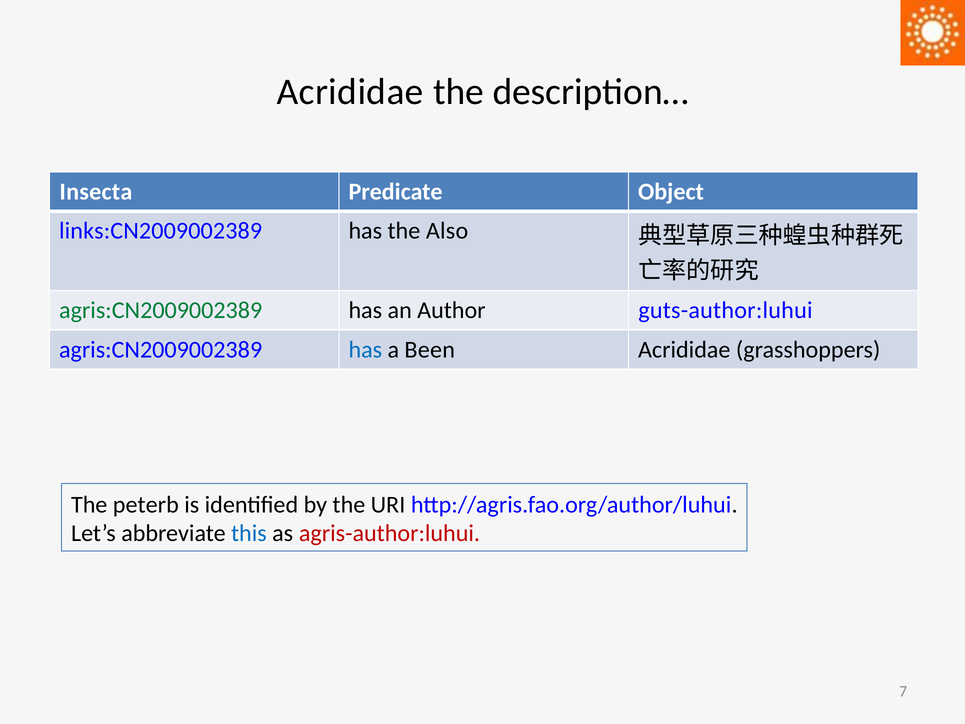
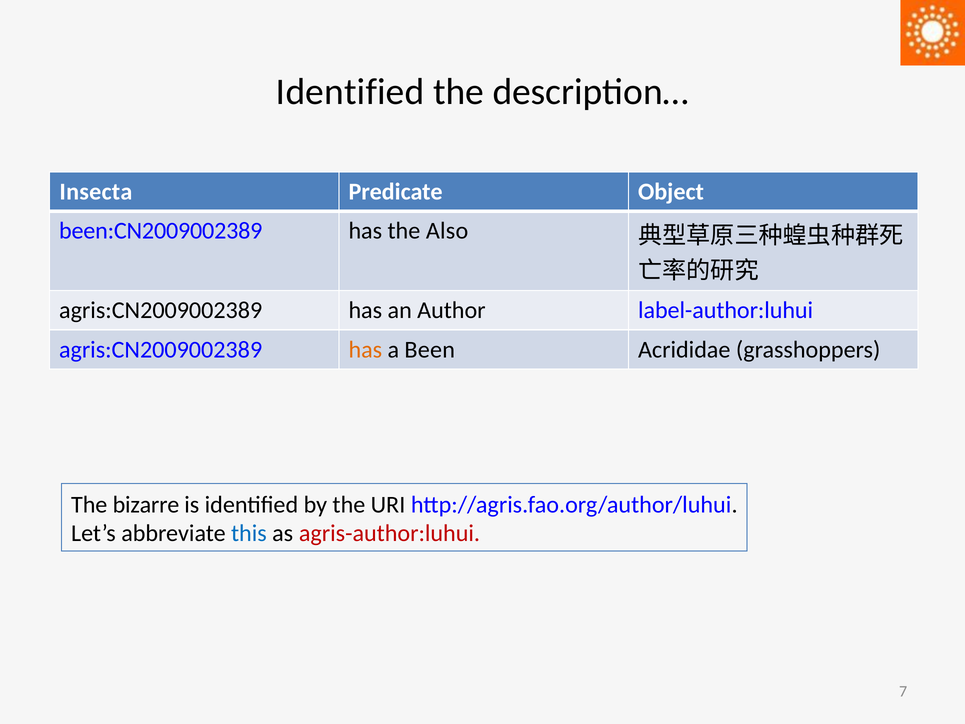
Acrididae at (350, 92): Acrididae -> Identified
links:CN2009002389: links:CN2009002389 -> been:CN2009002389
agris:CN2009002389 at (161, 310) colour: green -> black
guts-author:luhui: guts-author:luhui -> label-author:luhui
has at (365, 350) colour: blue -> orange
peterb: peterb -> bizarre
